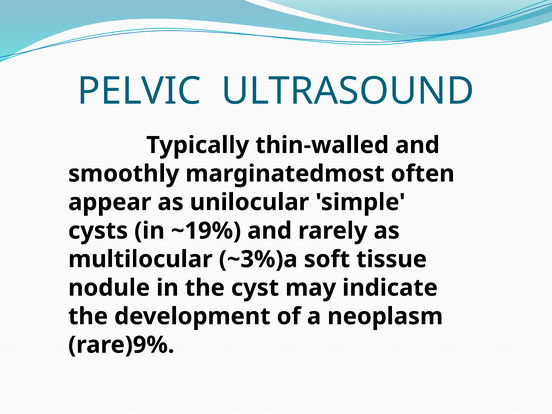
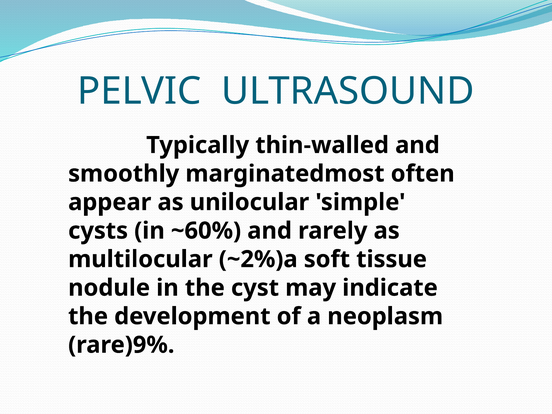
~19%: ~19% -> ~60%
~3%)a: ~3%)a -> ~2%)a
